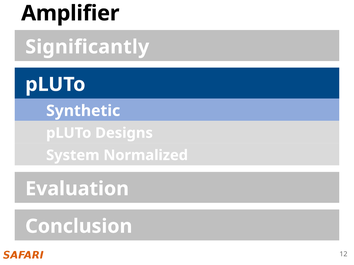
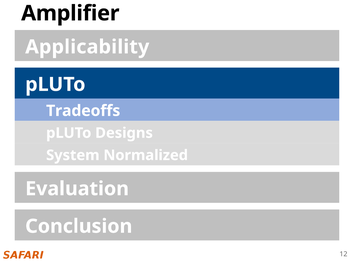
Significantly: Significantly -> Applicability
Synthetic: Synthetic -> Tradeoffs
